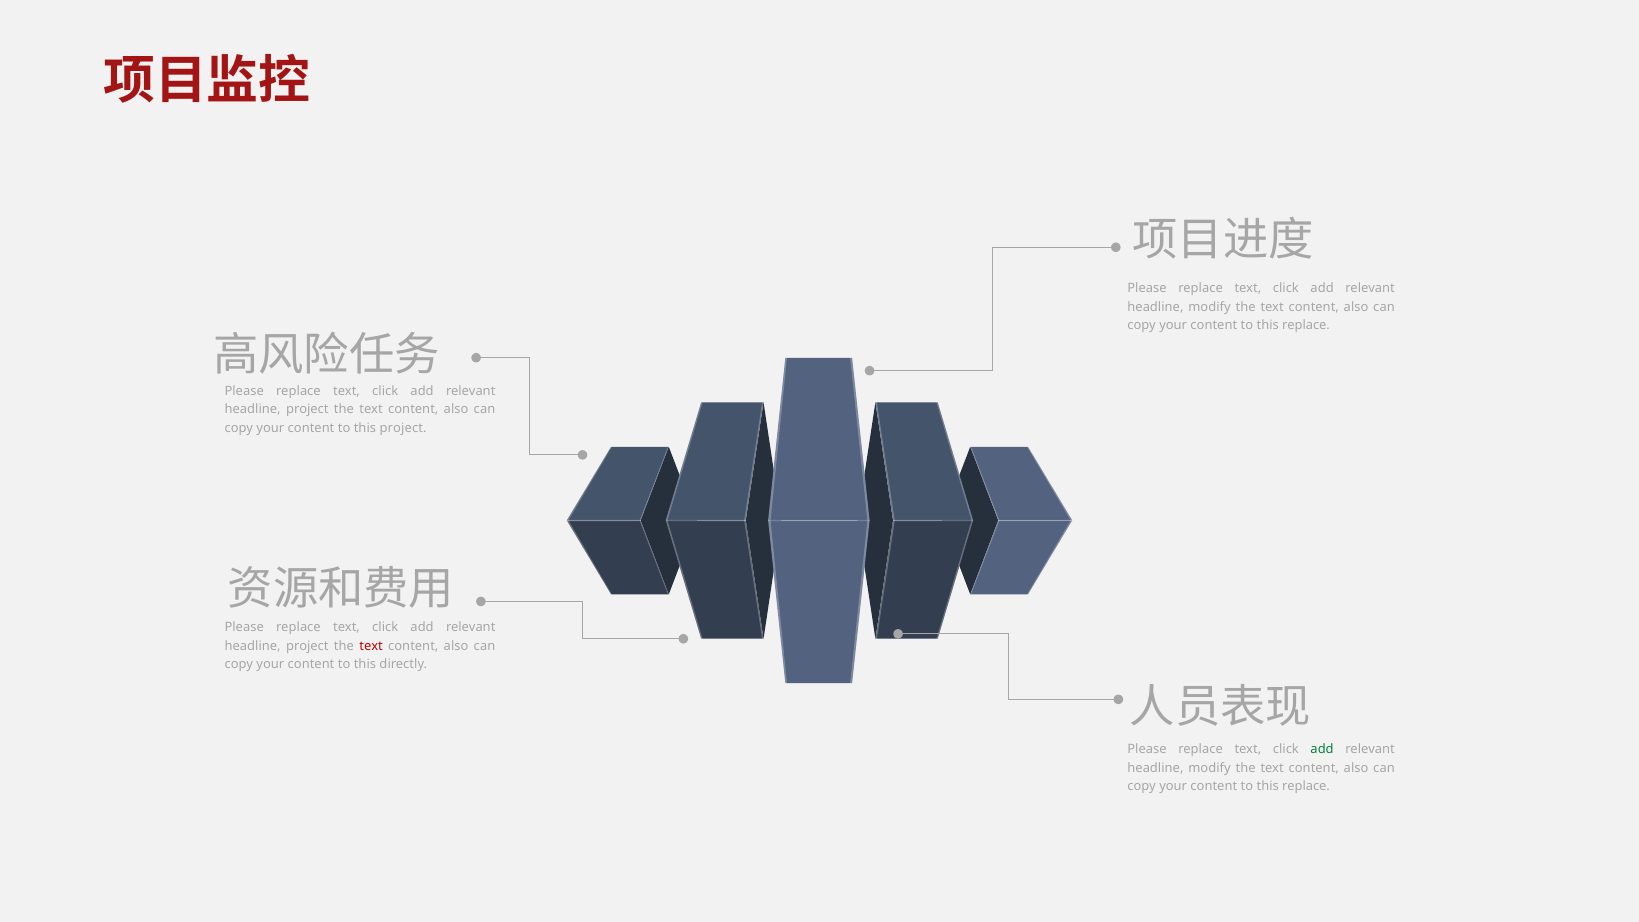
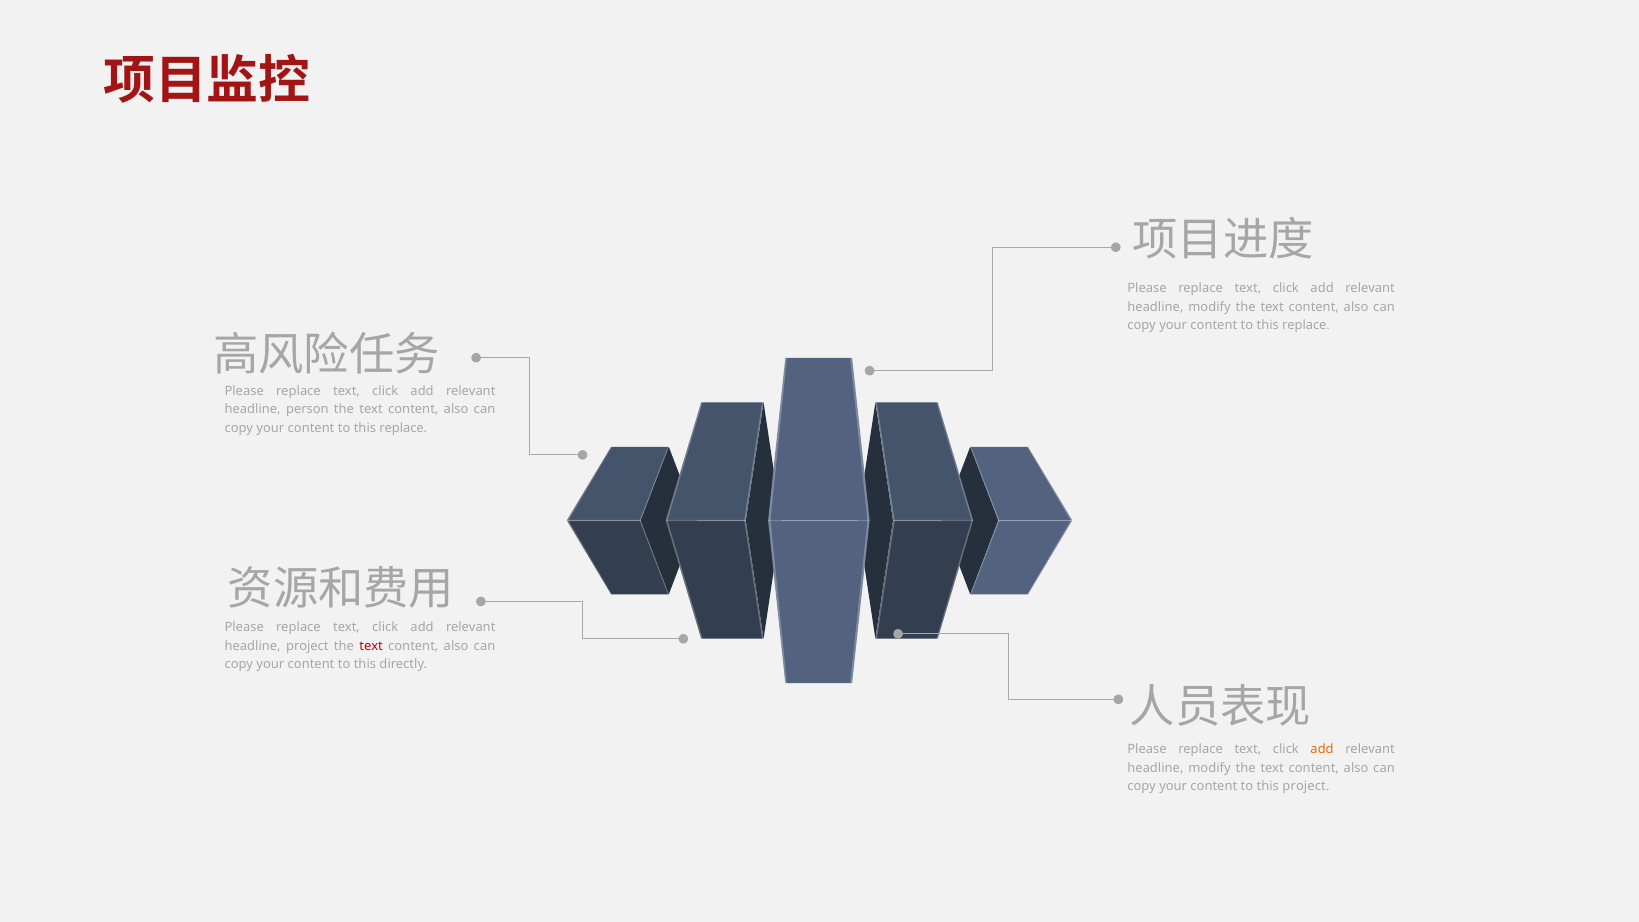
project at (307, 409): project -> person
project at (403, 428): project -> replace
add at (1322, 749) colour: green -> orange
replace at (1306, 786): replace -> project
